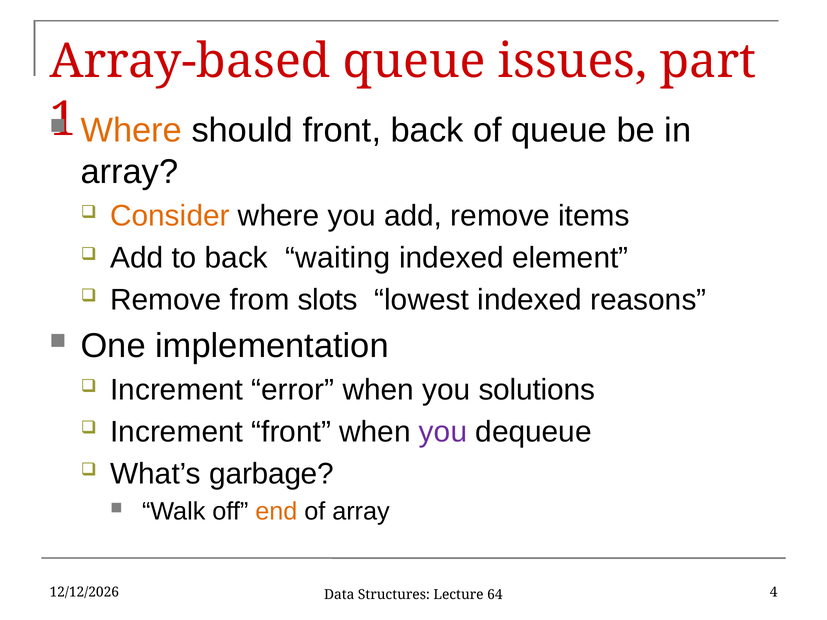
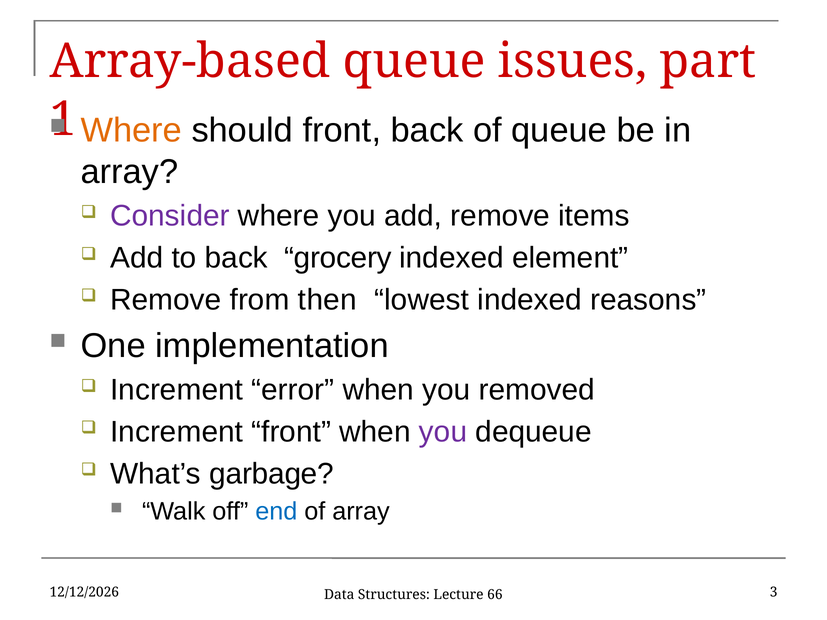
Consider colour: orange -> purple
waiting: waiting -> grocery
slots: slots -> then
solutions: solutions -> removed
end colour: orange -> blue
4: 4 -> 3
64: 64 -> 66
